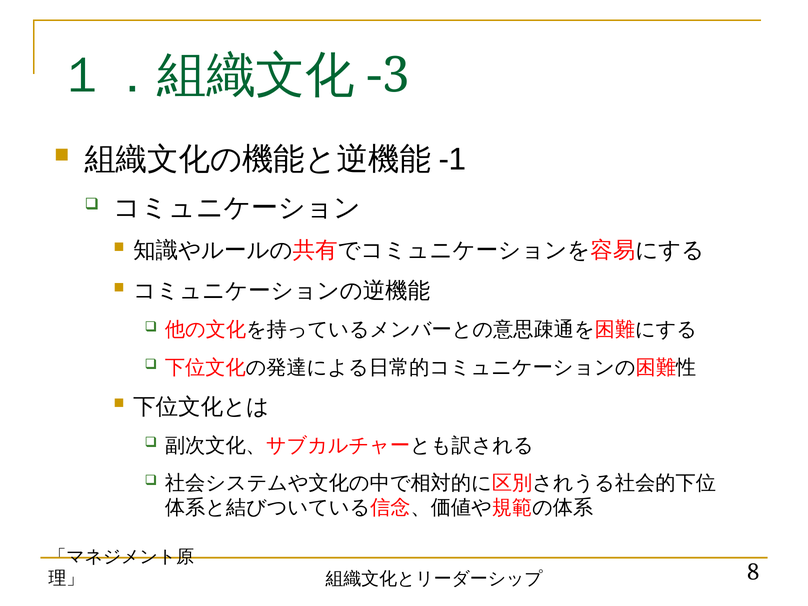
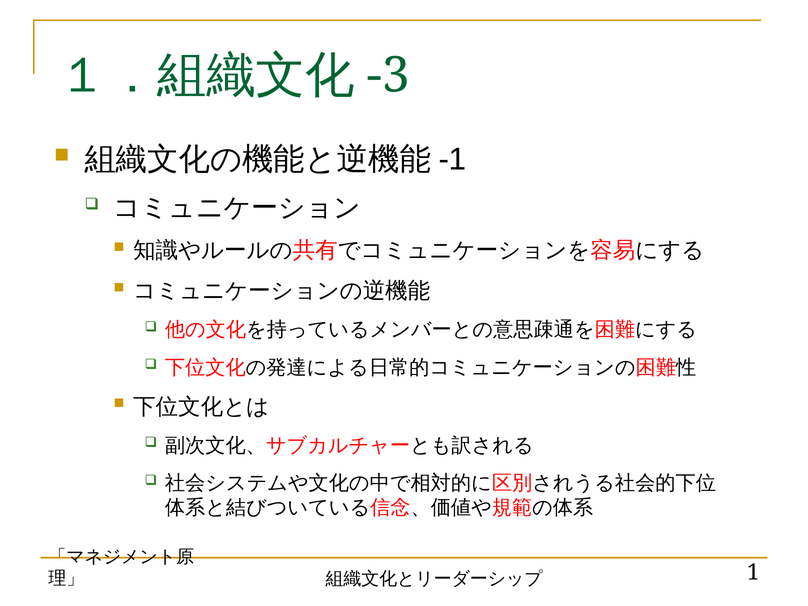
8: 8 -> 1
